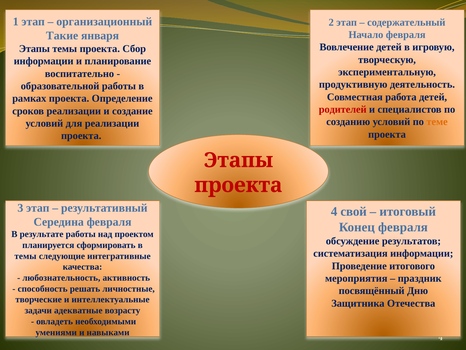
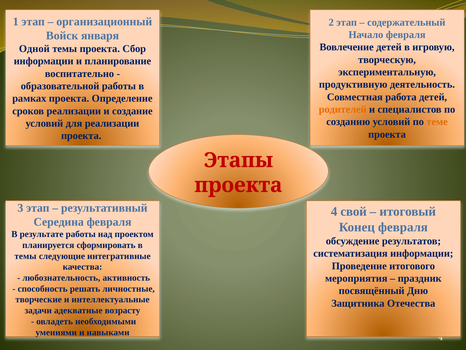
Такие: Такие -> Войск
Этапы at (34, 49): Этапы -> Одной
родителей colour: red -> orange
